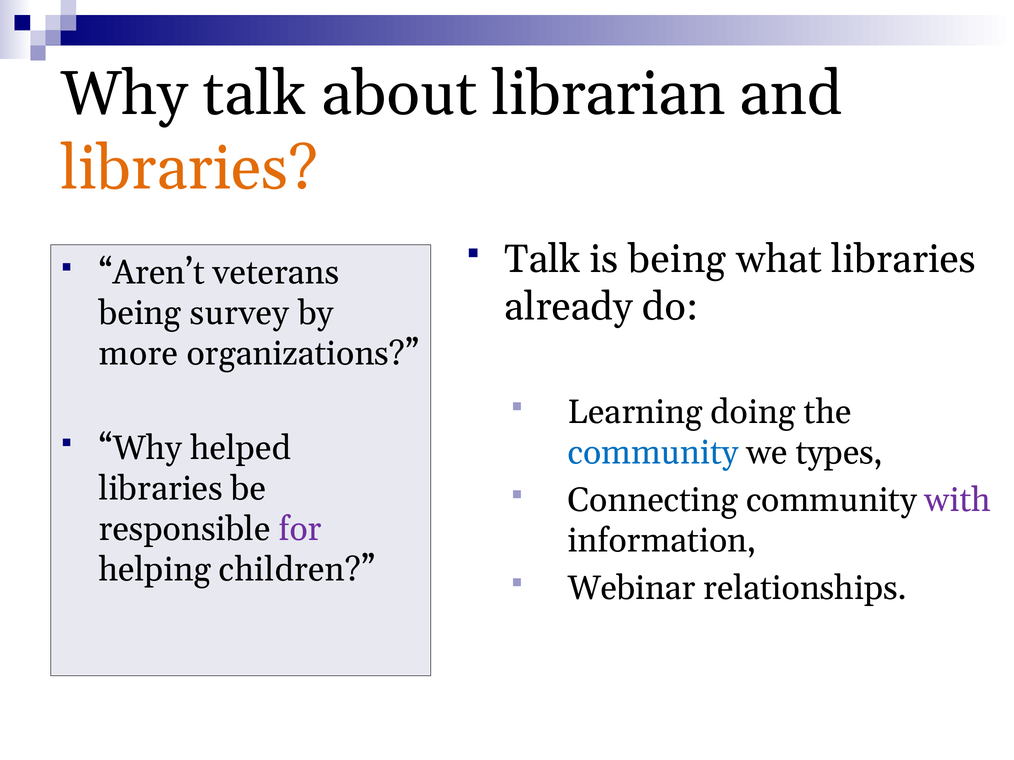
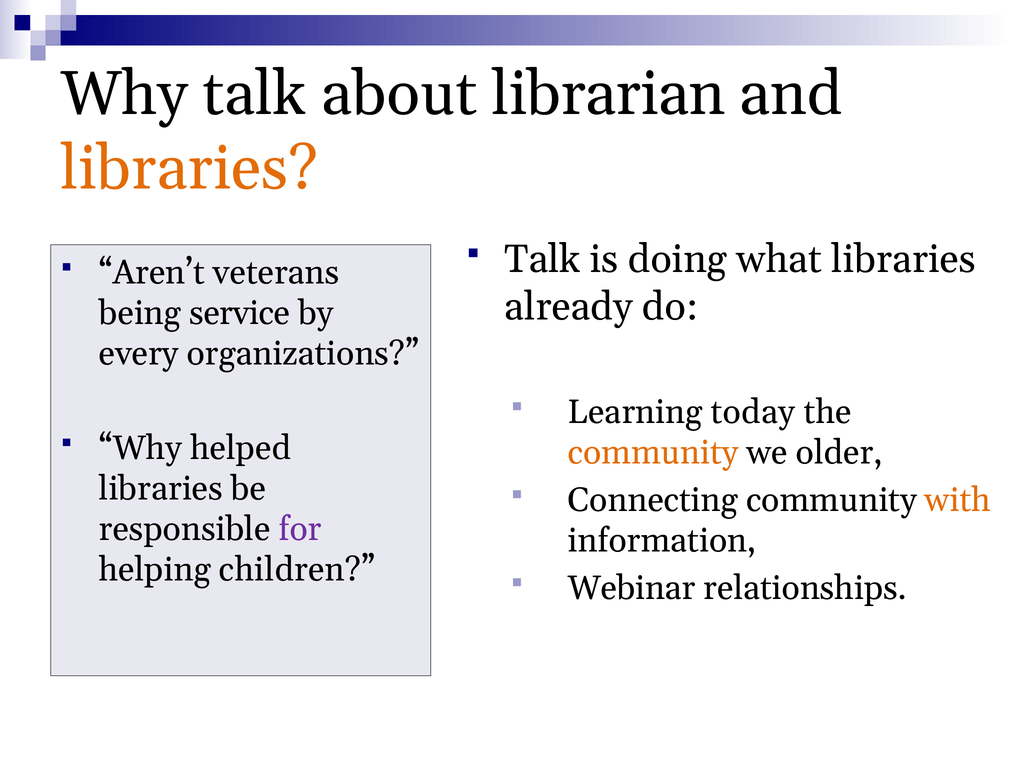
is being: being -> doing
survey: survey -> service
more: more -> every
doing: doing -> today
community at (653, 453) colour: blue -> orange
types: types -> older
with colour: purple -> orange
